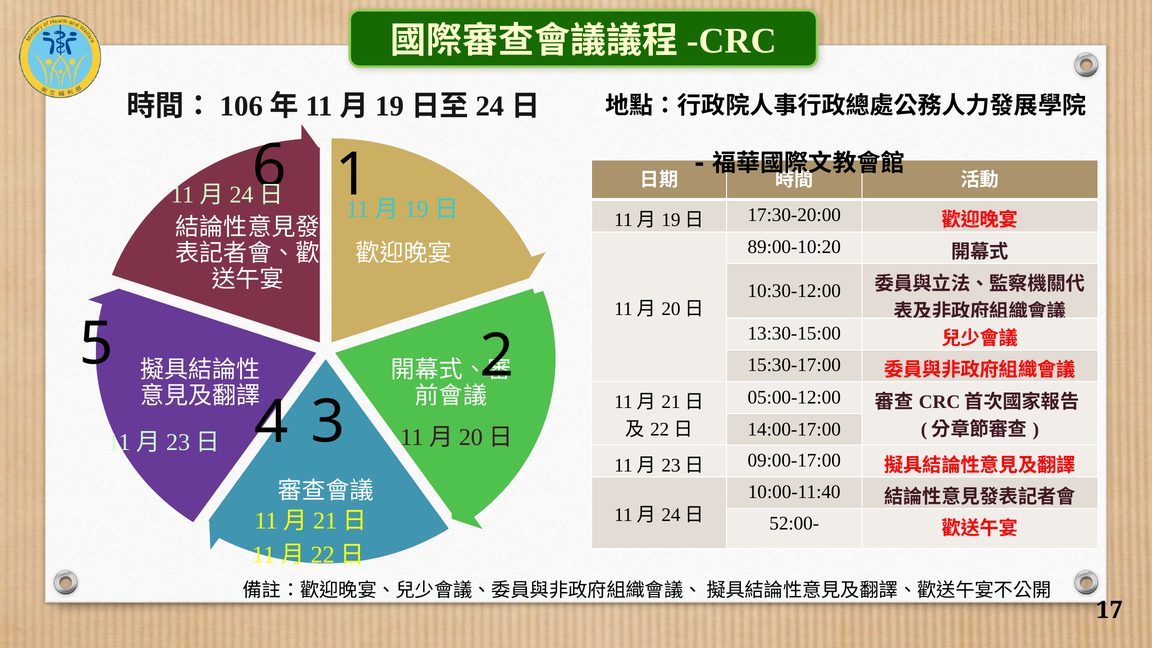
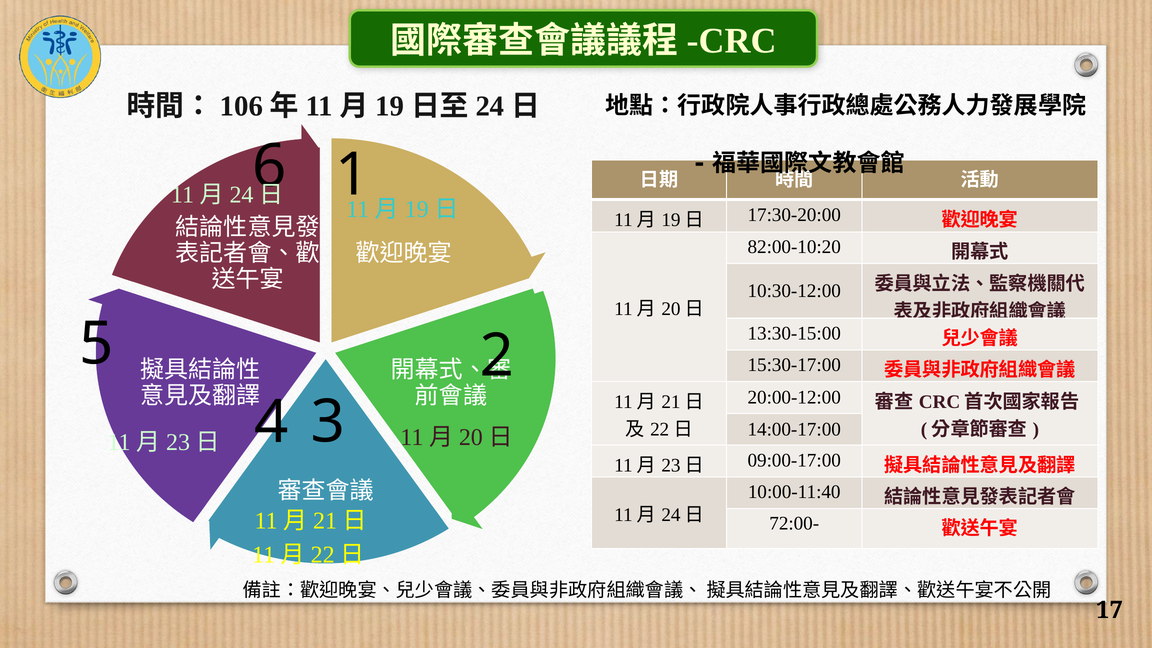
89:00-10:20: 89:00-10:20 -> 82:00-10:20
05:00-12:00: 05:00-12:00 -> 20:00-12:00
52:00-: 52:00- -> 72:00-
